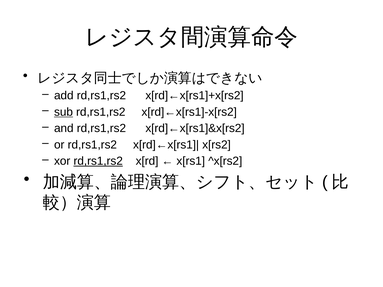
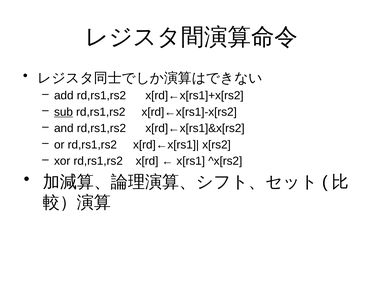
rd,rs1,rs2 at (98, 161) underline: present -> none
